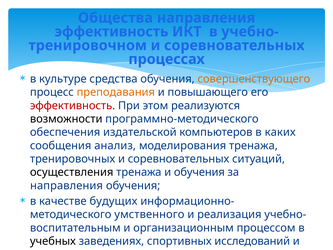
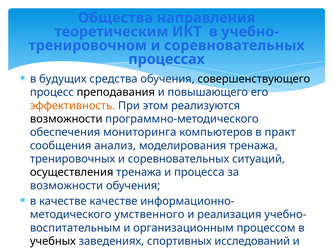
эффективность at (112, 32): эффективность -> теоретическим
культуре: культуре -> будущих
совершенствующего colour: orange -> black
преподавания colour: orange -> black
эффективность at (73, 106) colour: red -> orange
издательской: издательской -> мониторинга
каких: каких -> практ
и обучения: обучения -> процесса
направления at (66, 185): направления -> возможности
качестве будущих: будущих -> качестве
